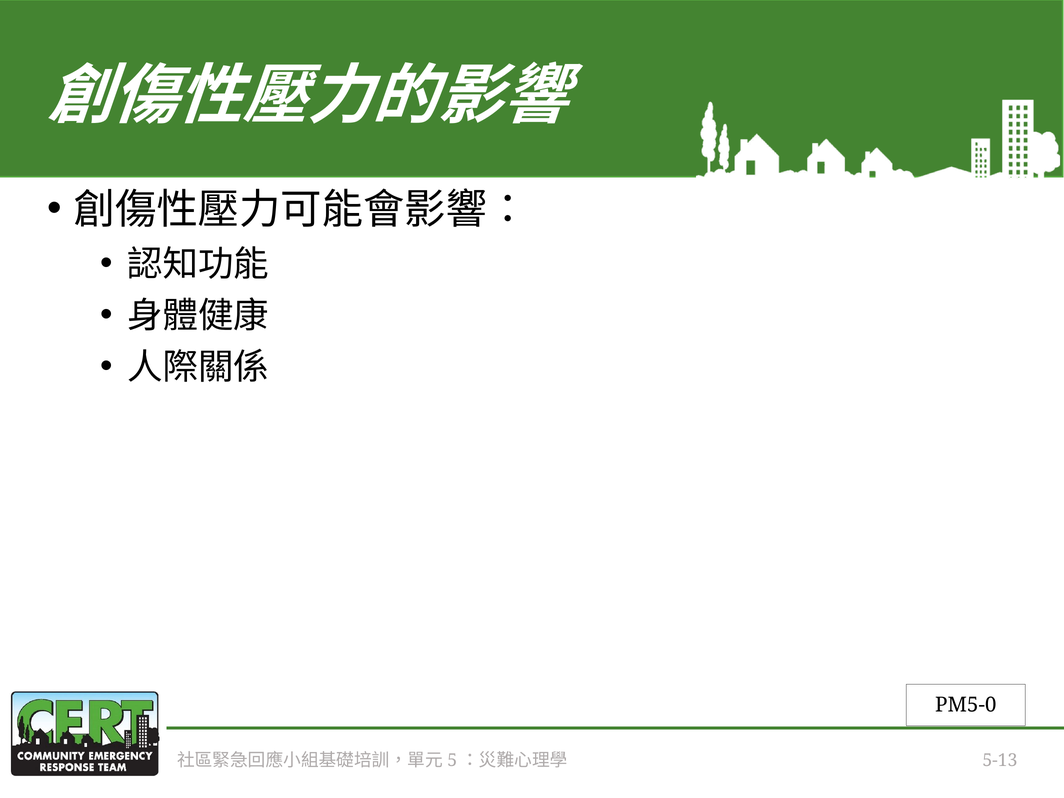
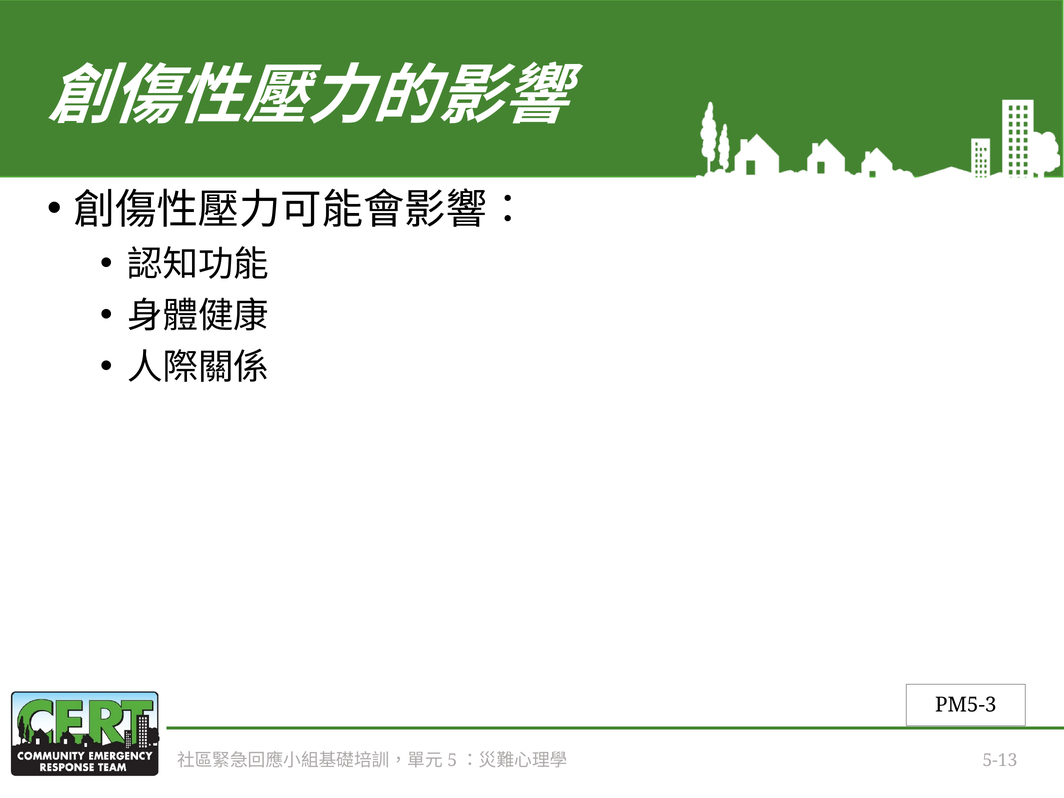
PM5-0: PM5-0 -> PM5-3
